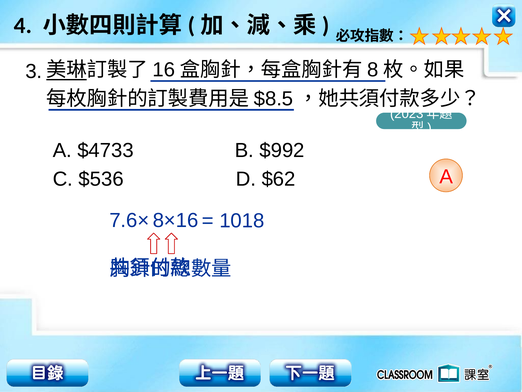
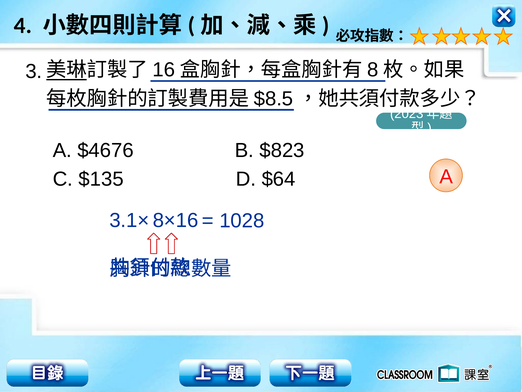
$4733: $4733 -> $4676
$992: $992 -> $823
$536: $536 -> $135
$62: $62 -> $64
7.6×: 7.6× -> 3.1×
1018: 1018 -> 1028
